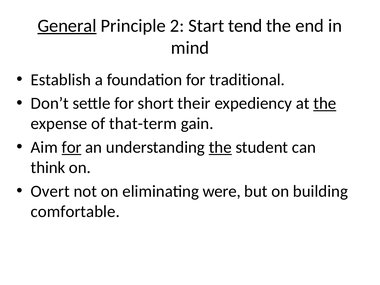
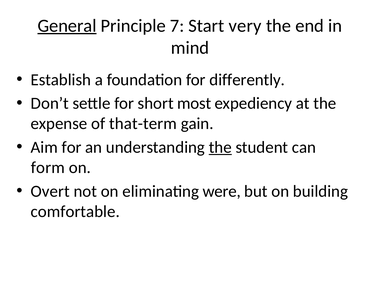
2: 2 -> 7
tend: tend -> very
traditional: traditional -> differently
their: their -> most
the at (325, 103) underline: present -> none
for at (72, 147) underline: present -> none
think: think -> form
